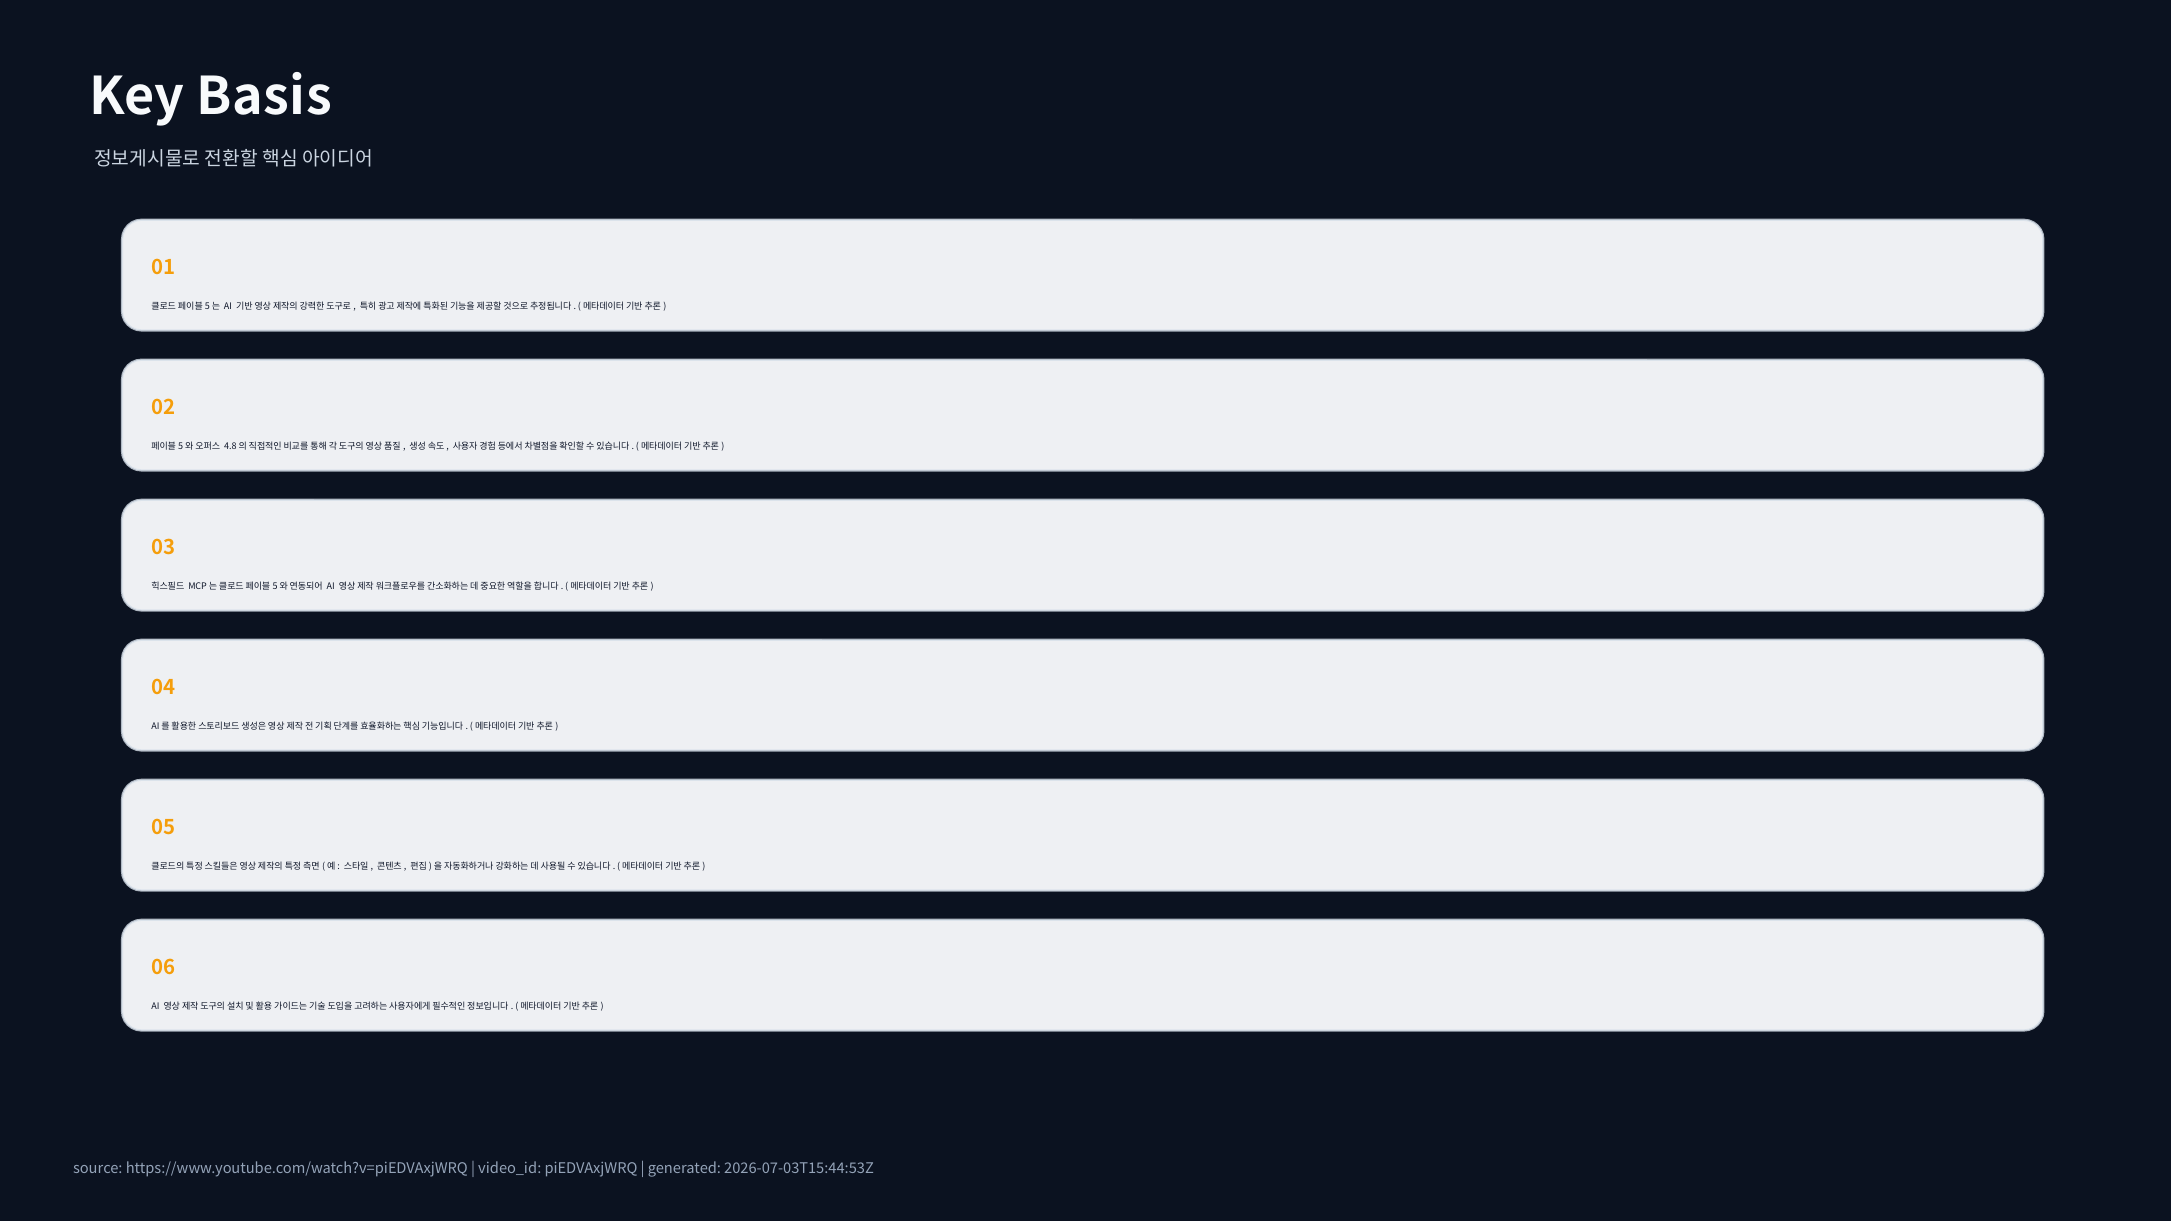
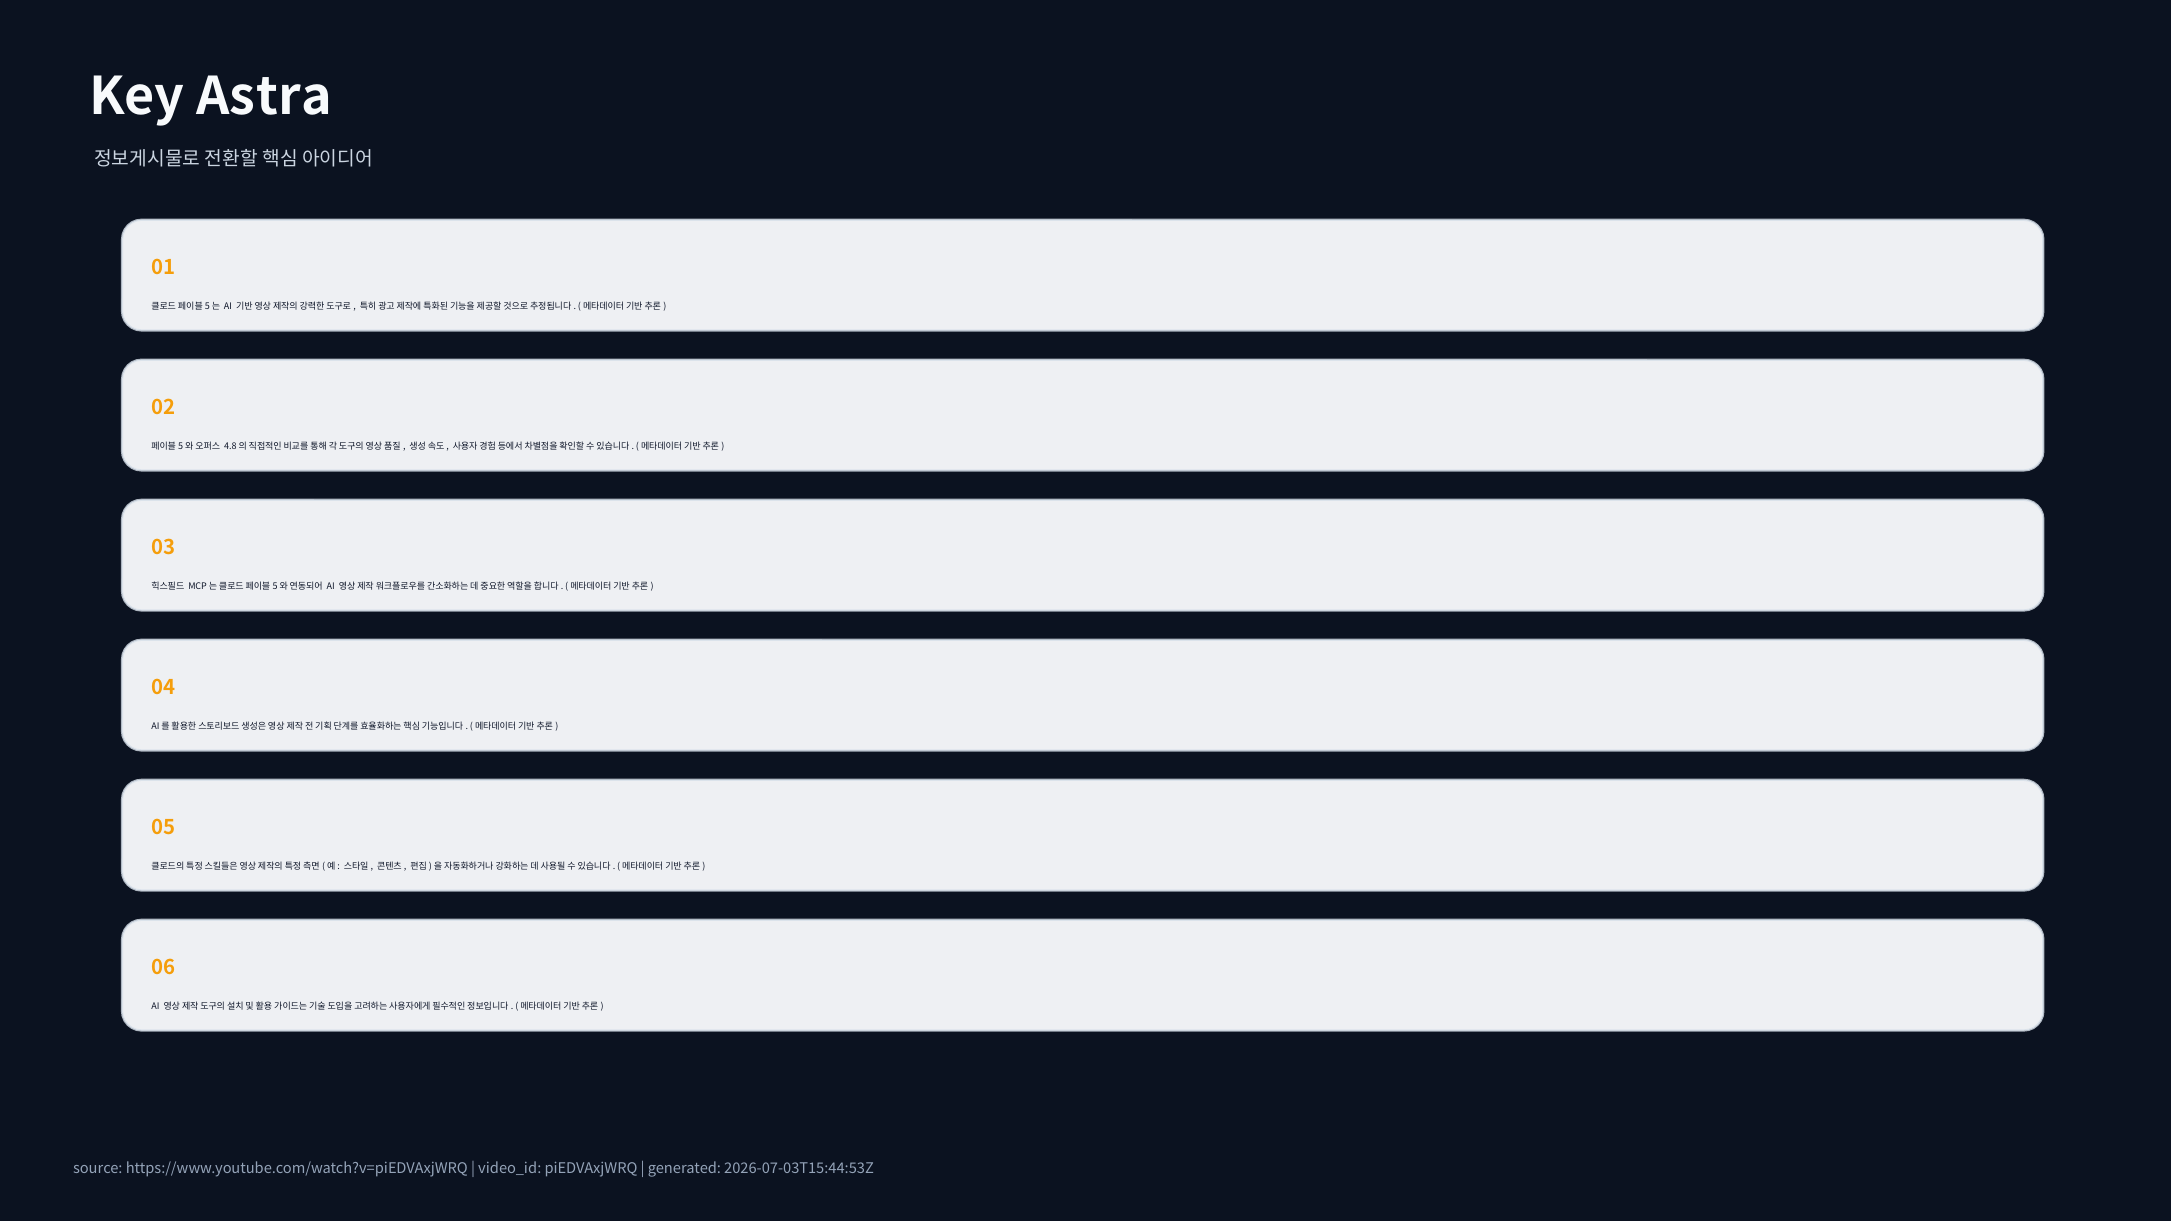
Basis: Basis -> Astra
